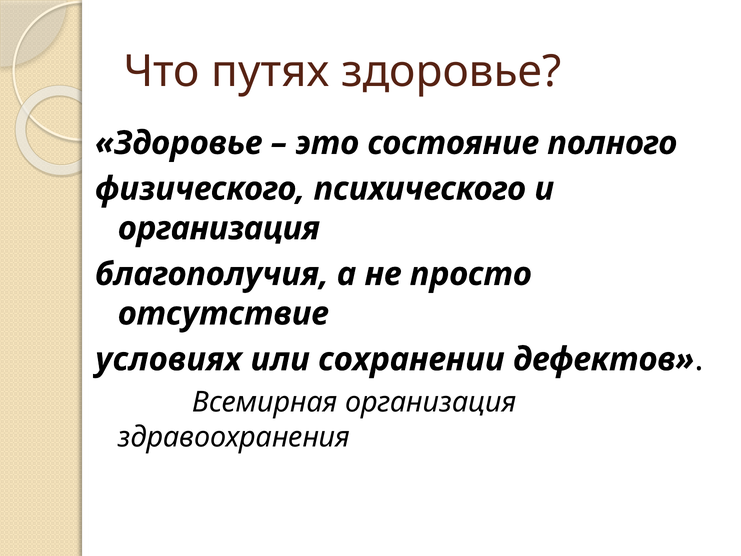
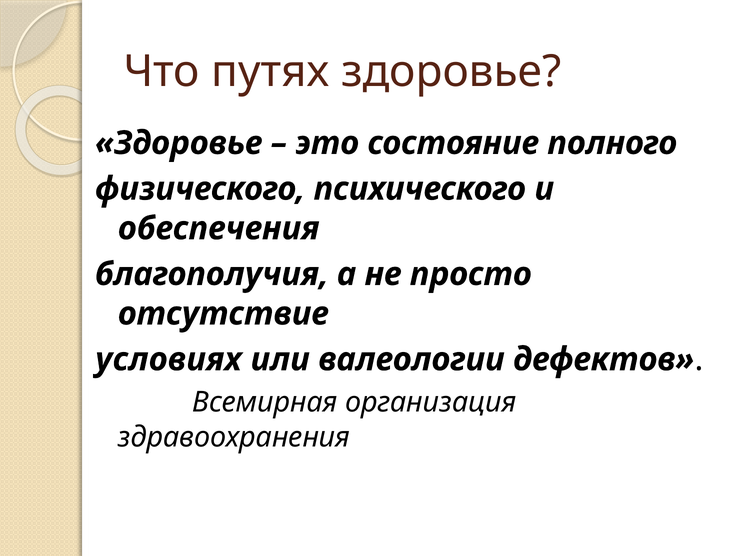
организация at (219, 228): организация -> обеспечения
сохранении: сохранении -> валеологии
